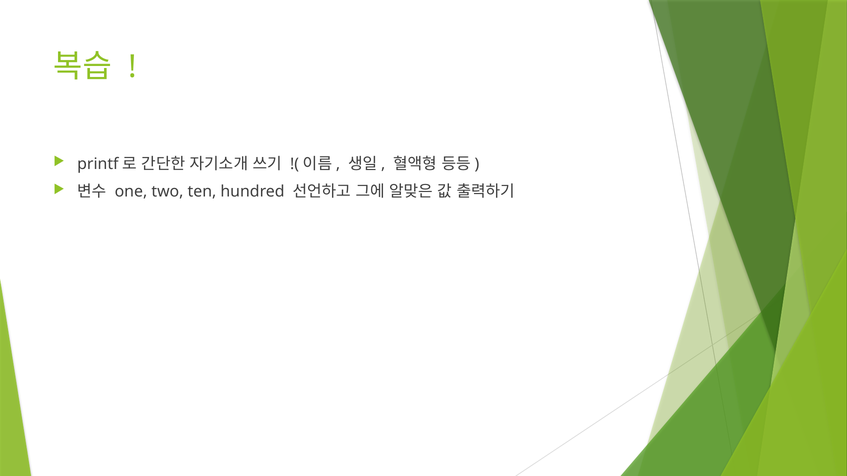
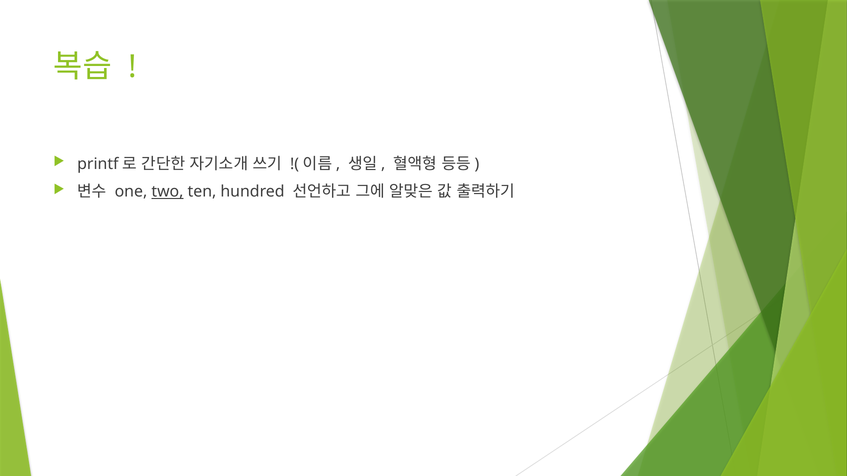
two underline: none -> present
